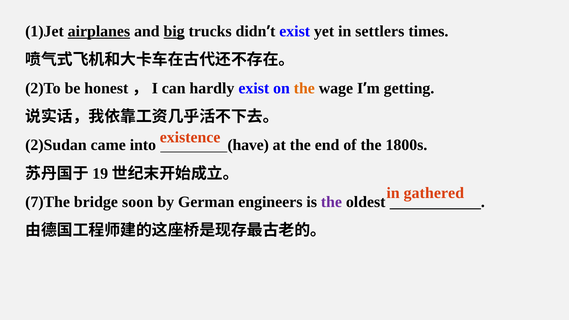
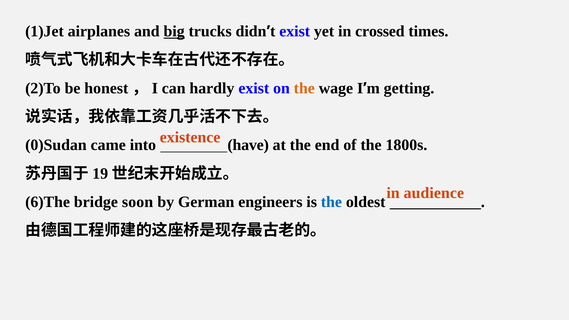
airplanes underline: present -> none
settlers: settlers -> crossed
2)Sudan: 2)Sudan -> 0)Sudan
gathered: gathered -> audience
7)The: 7)The -> 6)The
the at (331, 202) colour: purple -> blue
